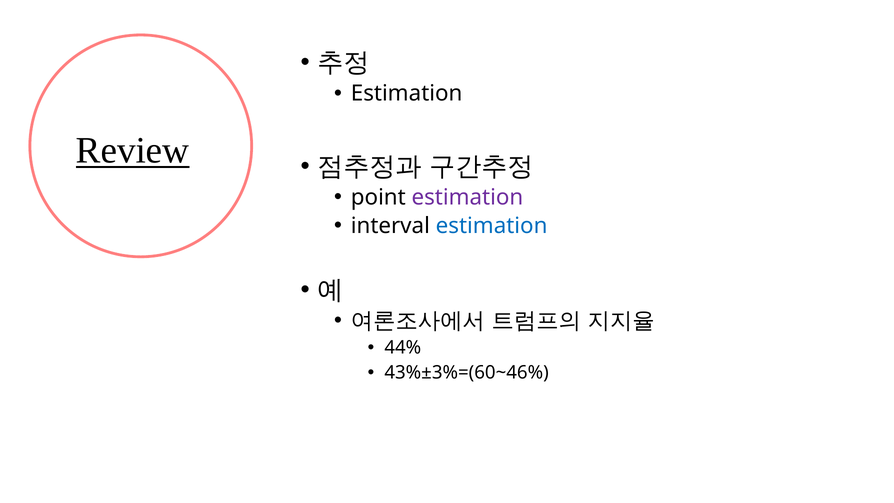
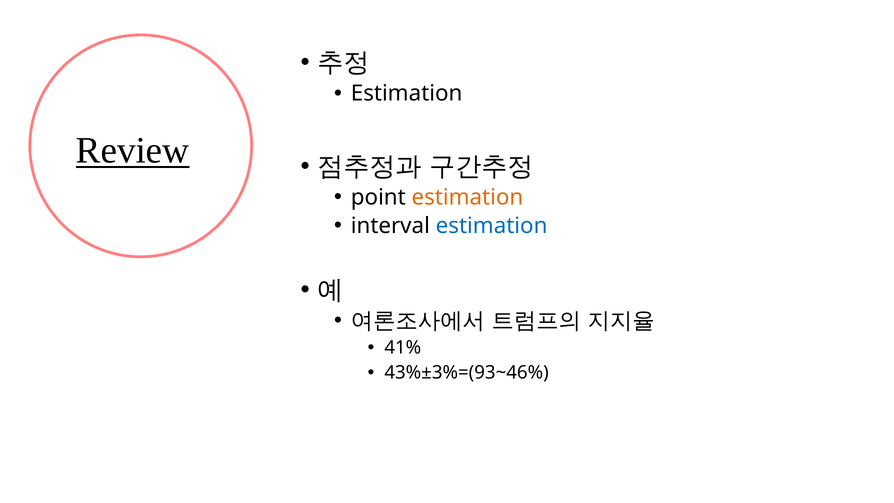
estimation at (467, 197) colour: purple -> orange
44%: 44% -> 41%
43%±3%=(60~46%: 43%±3%=(60~46% -> 43%±3%=(93~46%
